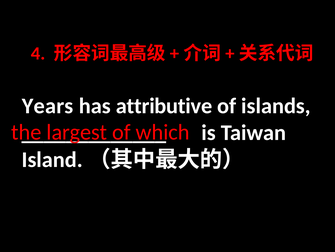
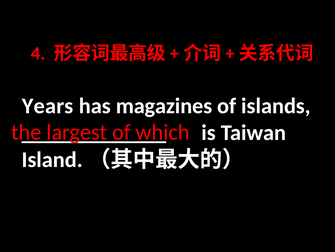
attributive: attributive -> magazines
